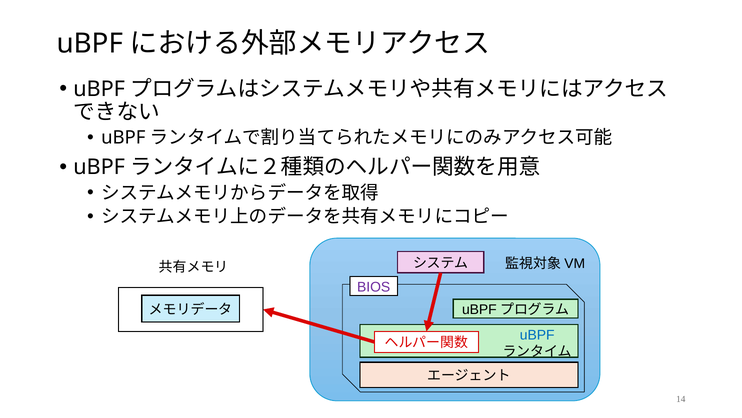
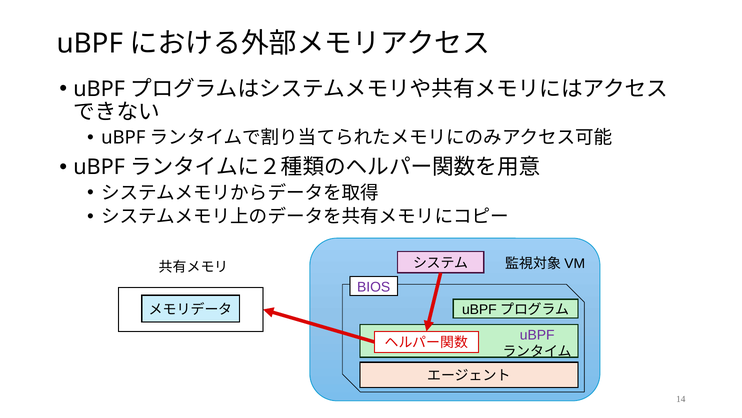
uBPF at (537, 334) colour: blue -> purple
